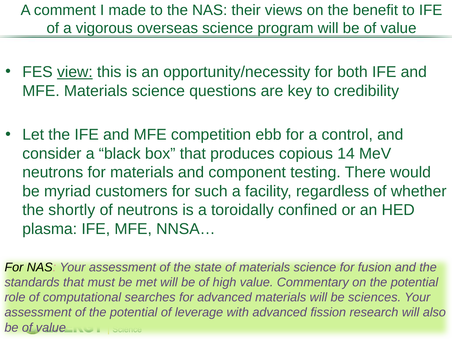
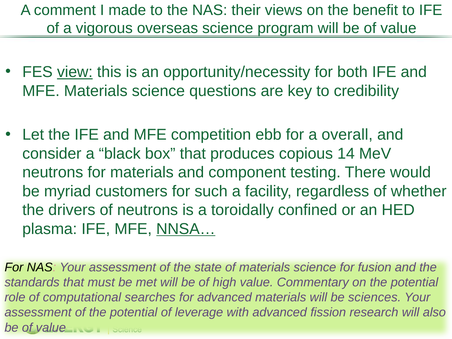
control: control -> overall
shortly: shortly -> drivers
NNSA… underline: none -> present
